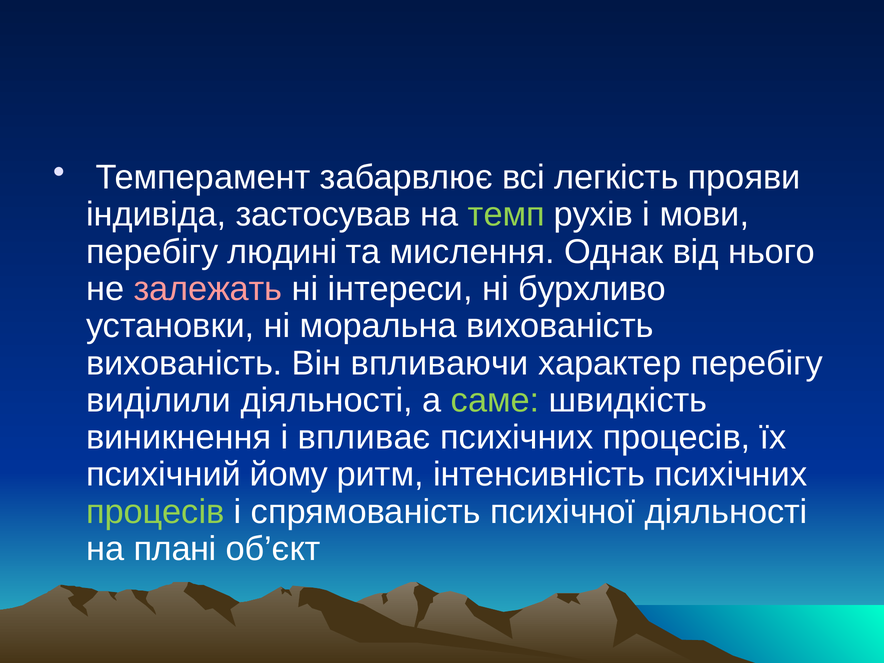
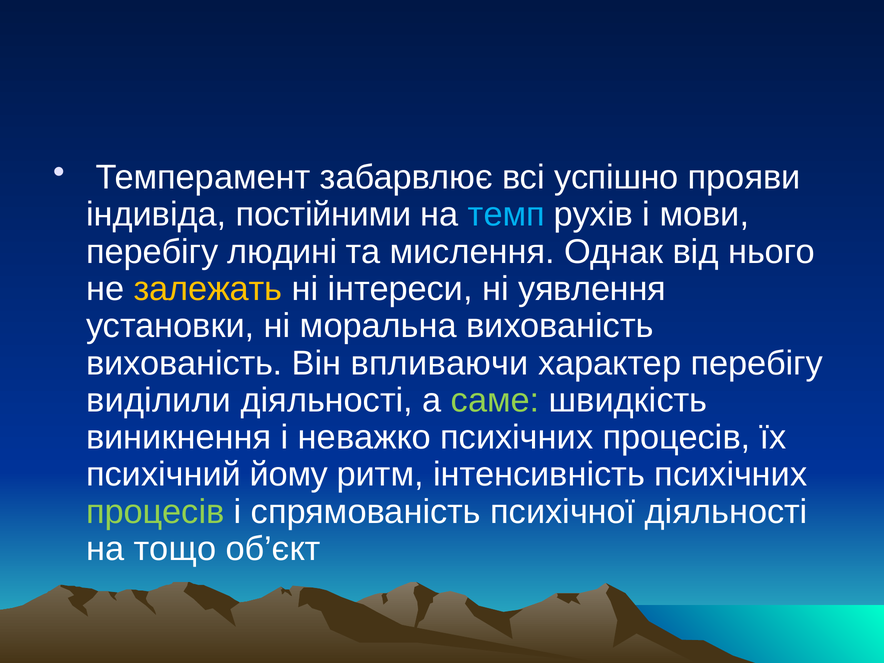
легкість: легкість -> успішно
застосував: застосував -> постійними
темп colour: light green -> light blue
залежать colour: pink -> yellow
бурхливо: бурхливо -> уявлення
впливає: впливає -> неважко
плані: плані -> тощо
